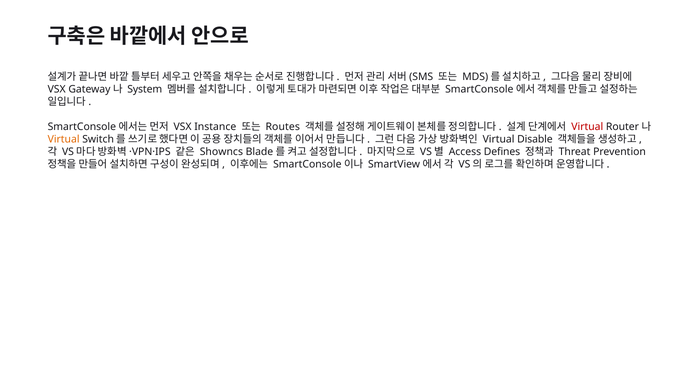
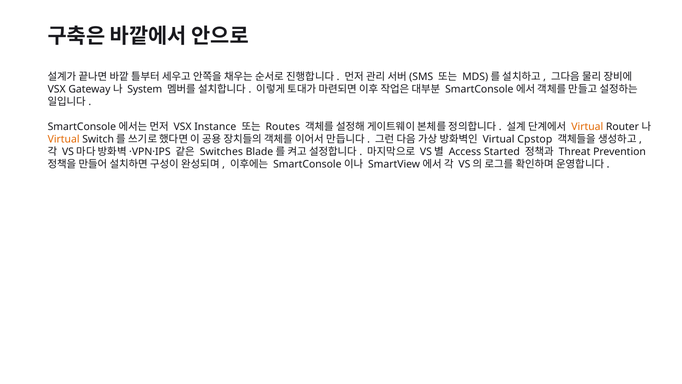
Virtual at (587, 127) colour: red -> orange
Disable: Disable -> Cpstop
Showncs: Showncs -> Switches
Defines: Defines -> Started
